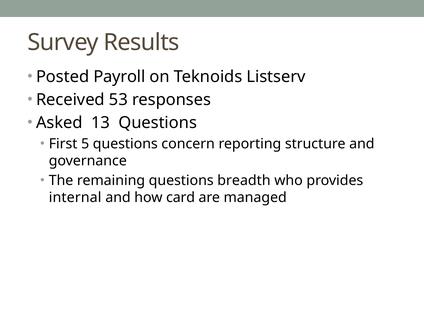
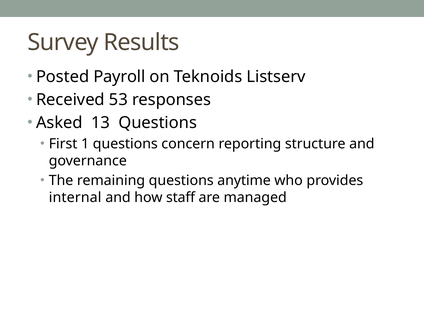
5: 5 -> 1
breadth: breadth -> anytime
card: card -> staff
